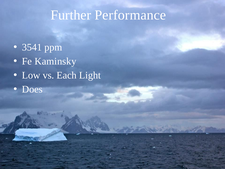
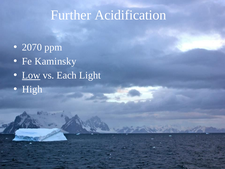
Performance: Performance -> Acidification
3541: 3541 -> 2070
Low underline: none -> present
Does: Does -> High
